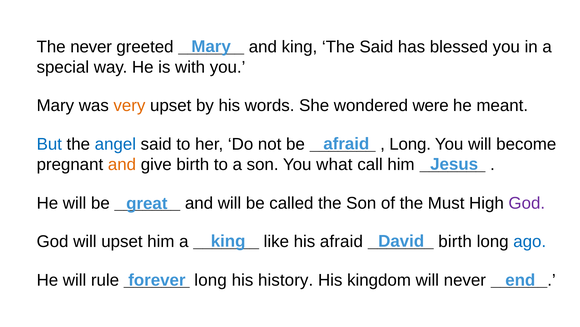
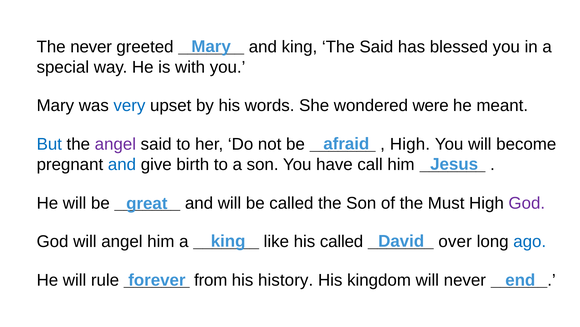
very colour: orange -> blue
angel at (115, 144) colour: blue -> purple
Long at (410, 144): Long -> High
and at (122, 164) colour: orange -> blue
what: what -> have
will upset: upset -> angel
his afraid: afraid -> called
birth at (455, 241): birth -> over
long at (211, 280): long -> from
